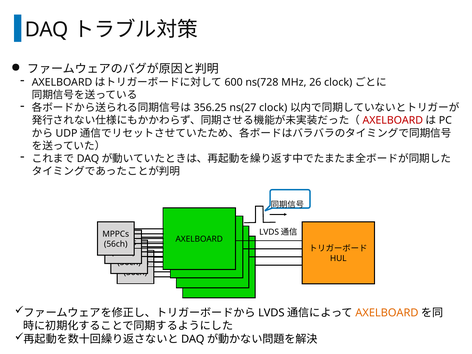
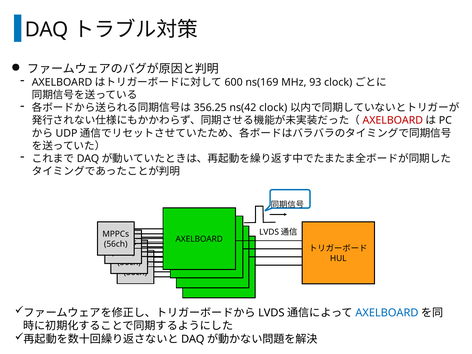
ns(728: ns(728 -> ns(169
26: 26 -> 93
ns(27: ns(27 -> ns(42
AXELBOARD at (387, 313) colour: orange -> blue
